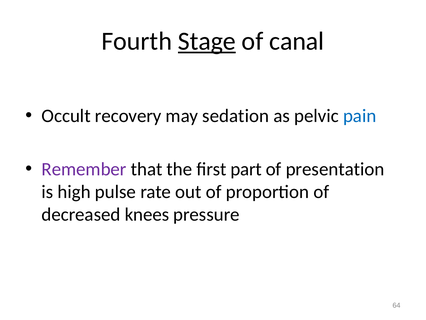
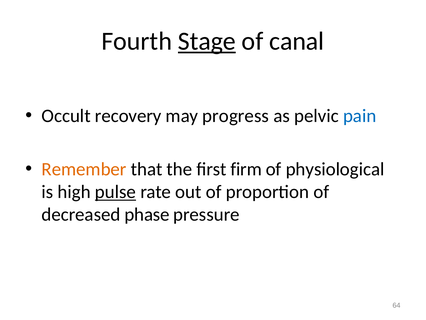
sedation: sedation -> progress
Remember colour: purple -> orange
part: part -> firm
presentation: presentation -> physiological
pulse underline: none -> present
knees: knees -> phase
